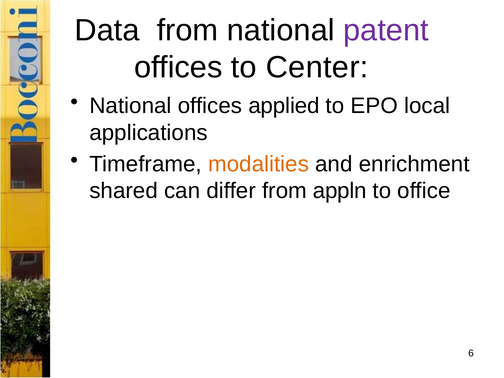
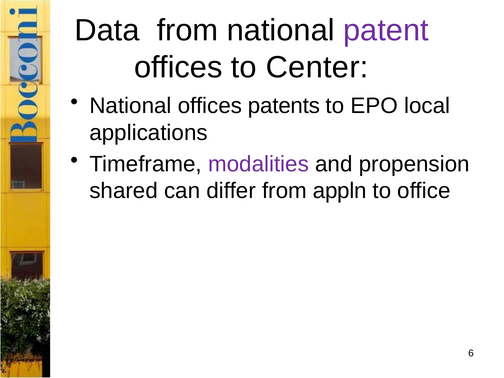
applied: applied -> patents
modalities colour: orange -> purple
enrichment: enrichment -> propension
